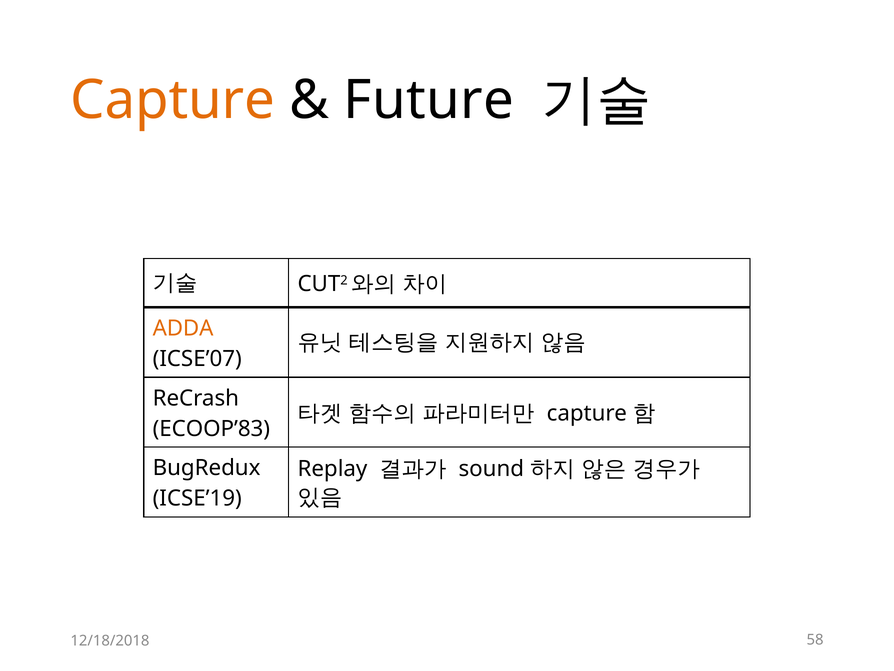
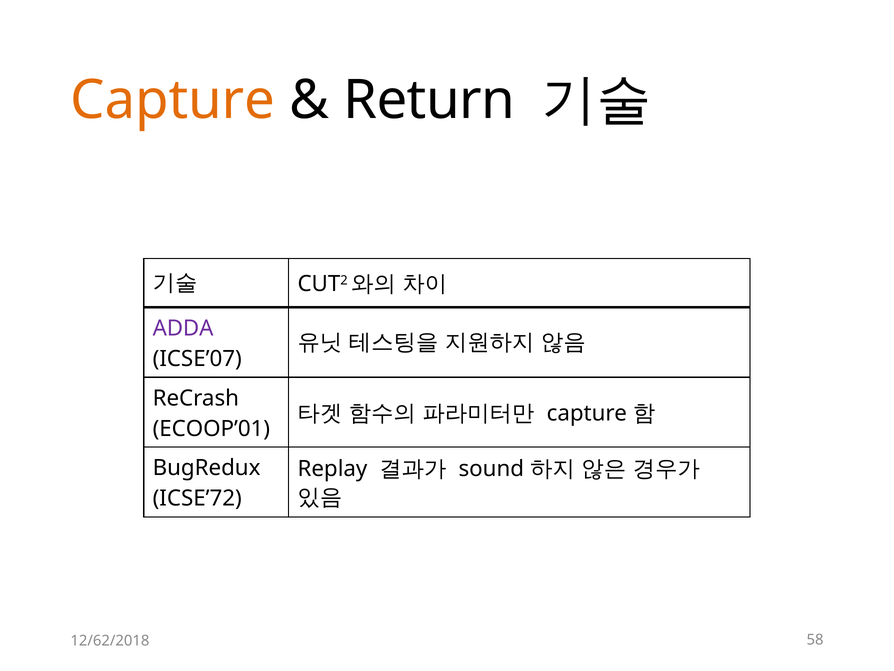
Future: Future -> Return
ADDA colour: orange -> purple
ECOOP’83: ECOOP’83 -> ECOOP’01
ICSE’19: ICSE’19 -> ICSE’72
12/18/2018: 12/18/2018 -> 12/62/2018
